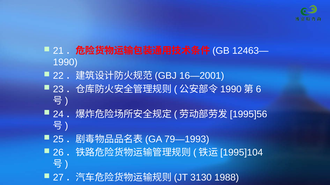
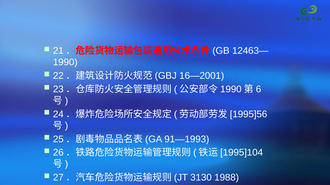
79—1993: 79—1993 -> 91—1993
